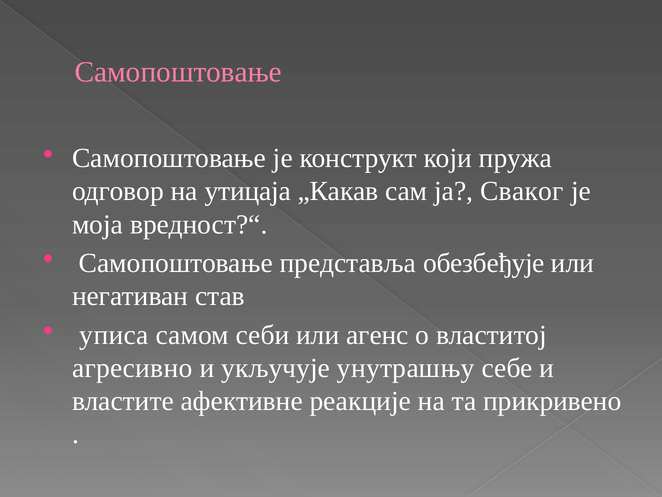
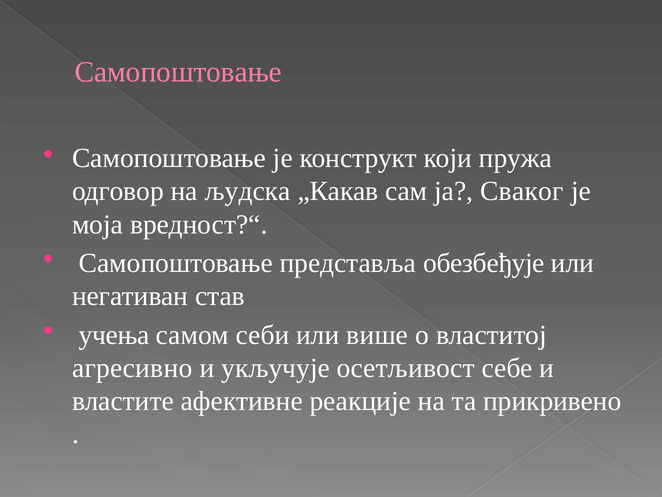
утицаја: утицаја -> људска
уписа: уписа -> учења
агенс: агенс -> више
унутрашњу: унутрашњу -> осетљивост
